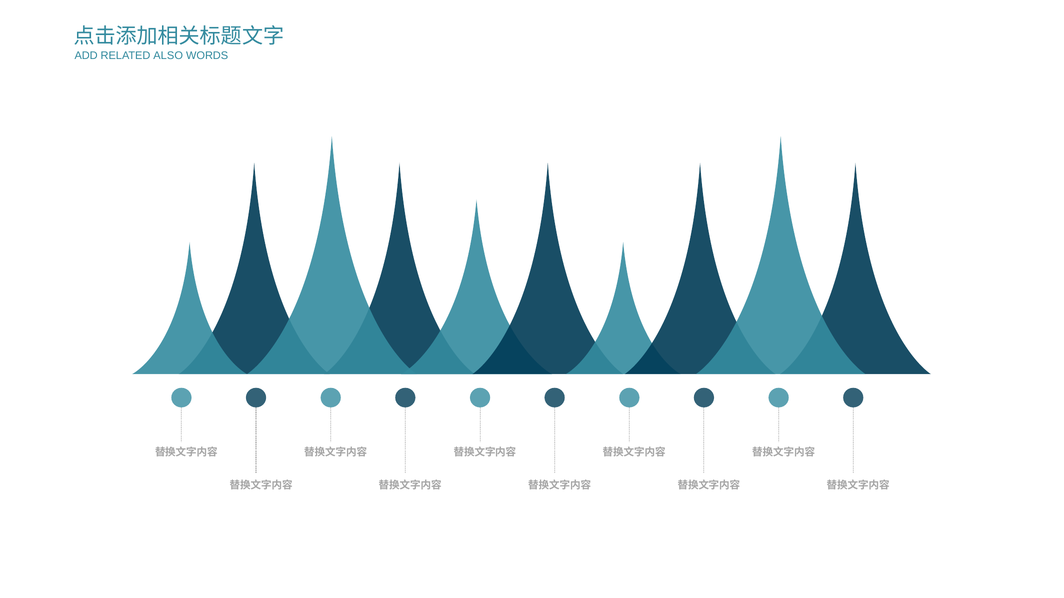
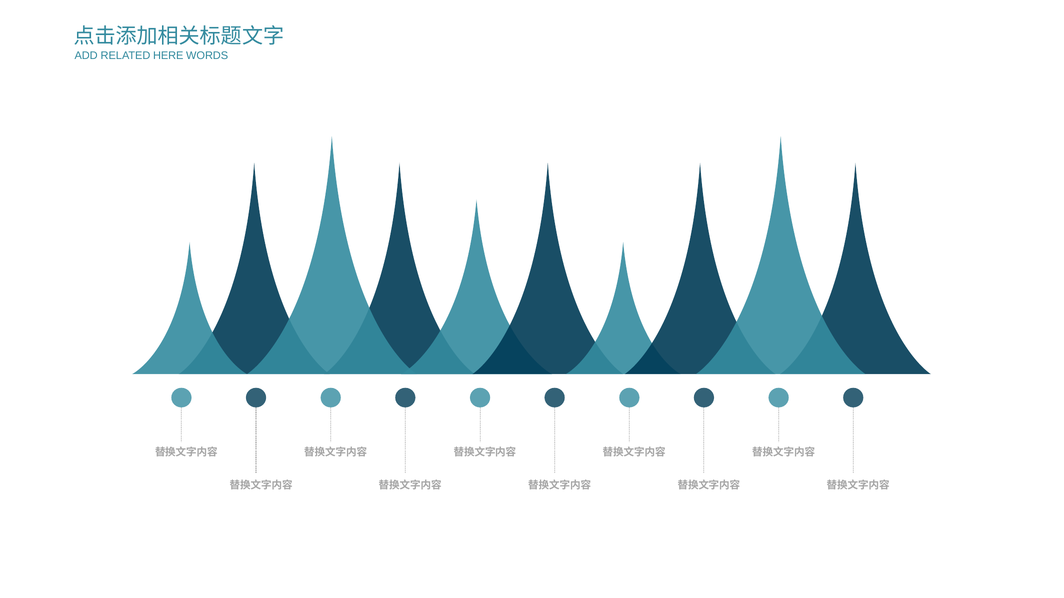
ALSO: ALSO -> HERE
